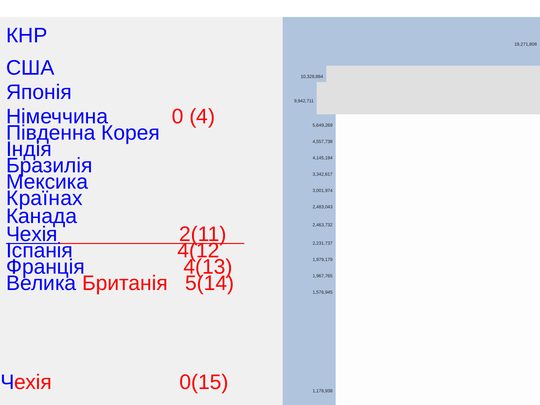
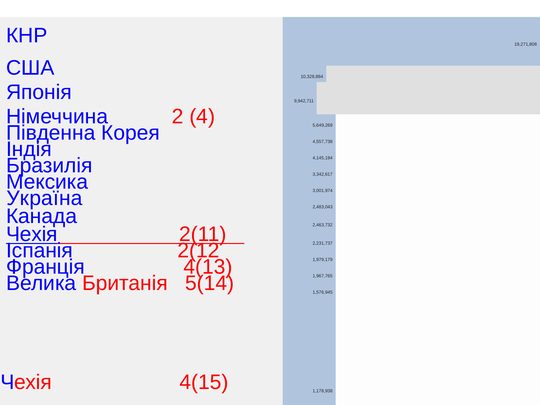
0: 0 -> 2
Країнах: Країнах -> Україна
4(12: 4(12 -> 2(12
0(15: 0(15 -> 4(15
